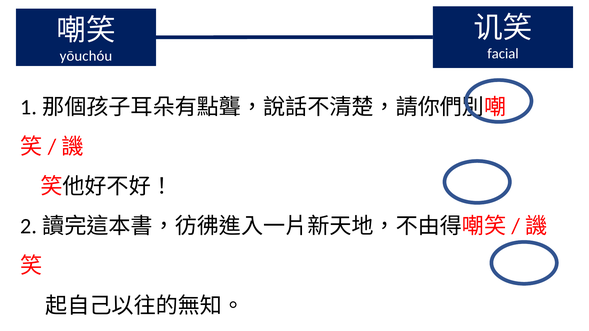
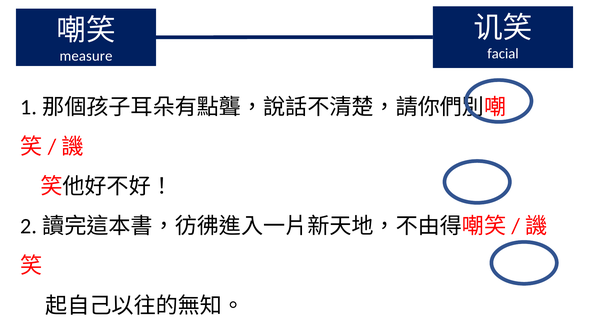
yōuchóu: yōuchóu -> measure
